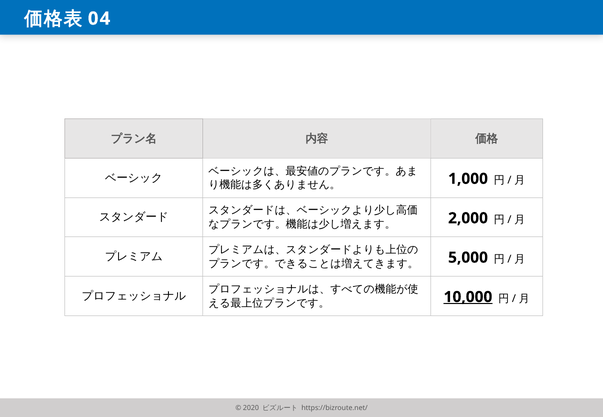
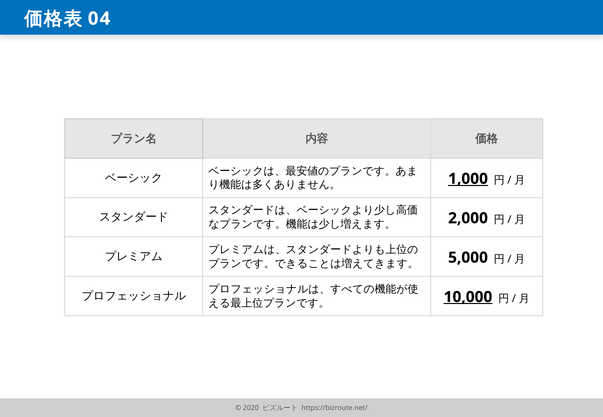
1,000 underline: none -> present
